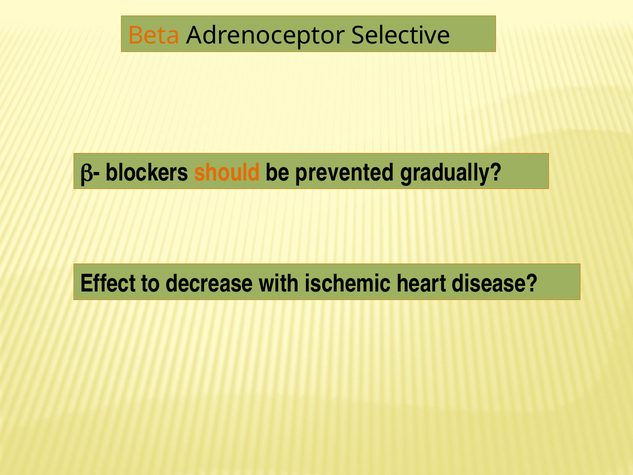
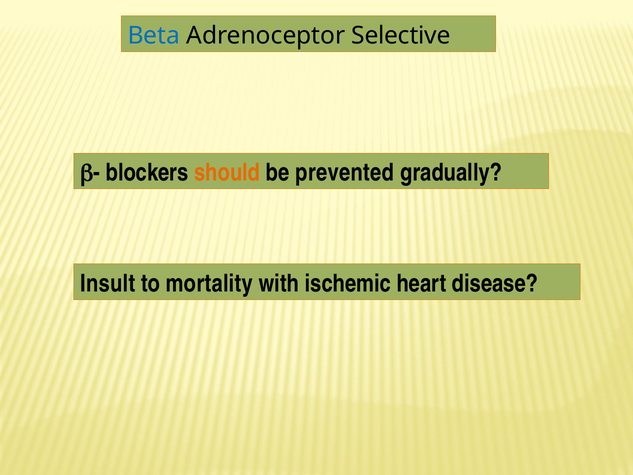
Beta colour: orange -> blue
Effect: Effect -> Insult
decrease: decrease -> mortality
